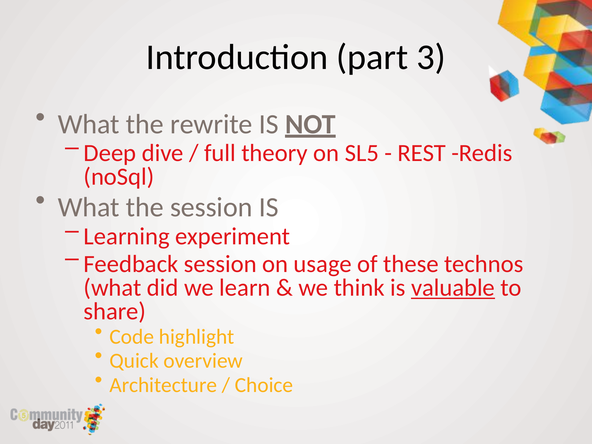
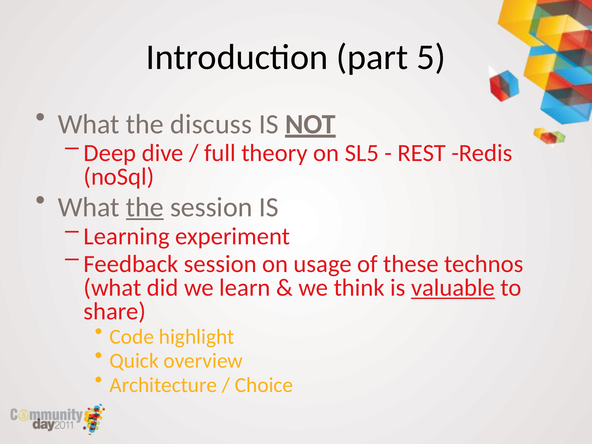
3: 3 -> 5
rewrite: rewrite -> discuss
the at (145, 207) underline: none -> present
